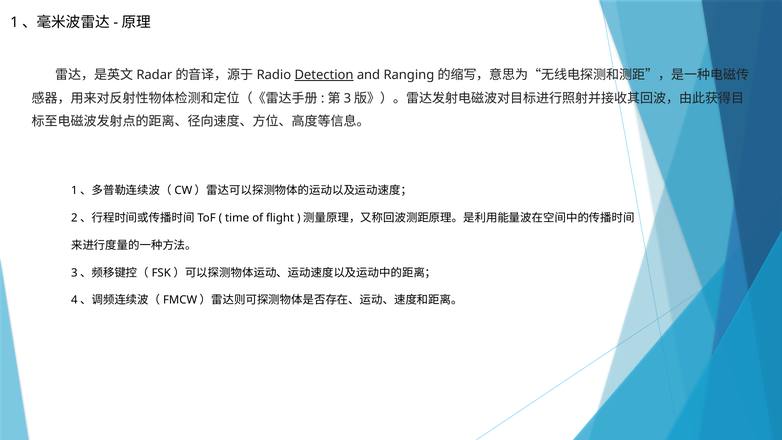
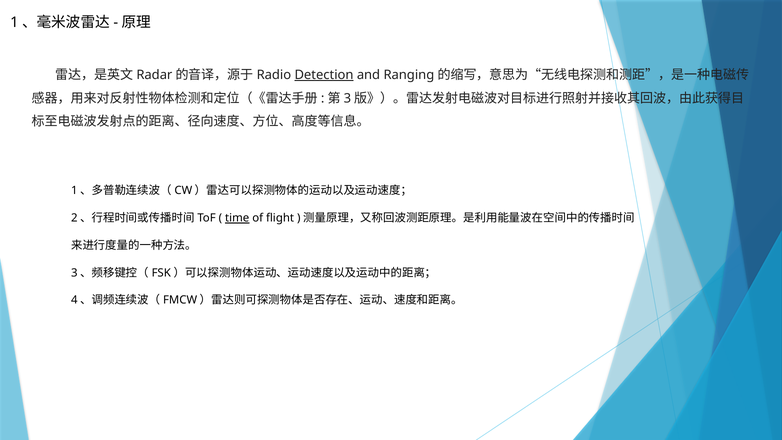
time underline: none -> present
